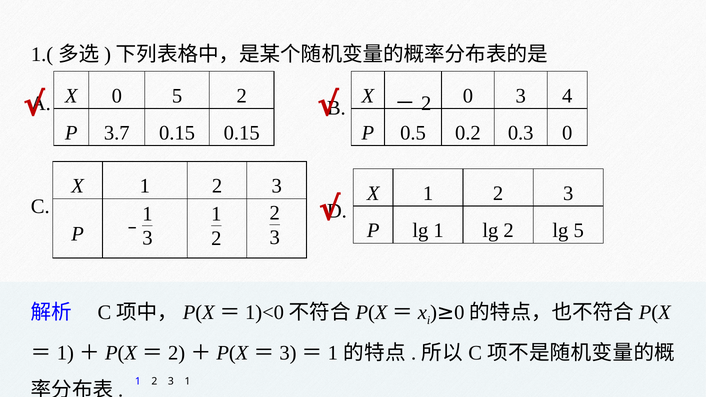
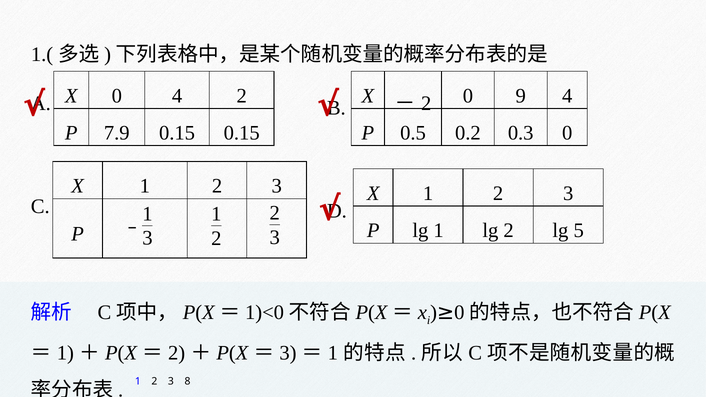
0 3: 3 -> 9
0 5: 5 -> 4
3.7: 3.7 -> 7.9
2 3 1: 1 -> 8
